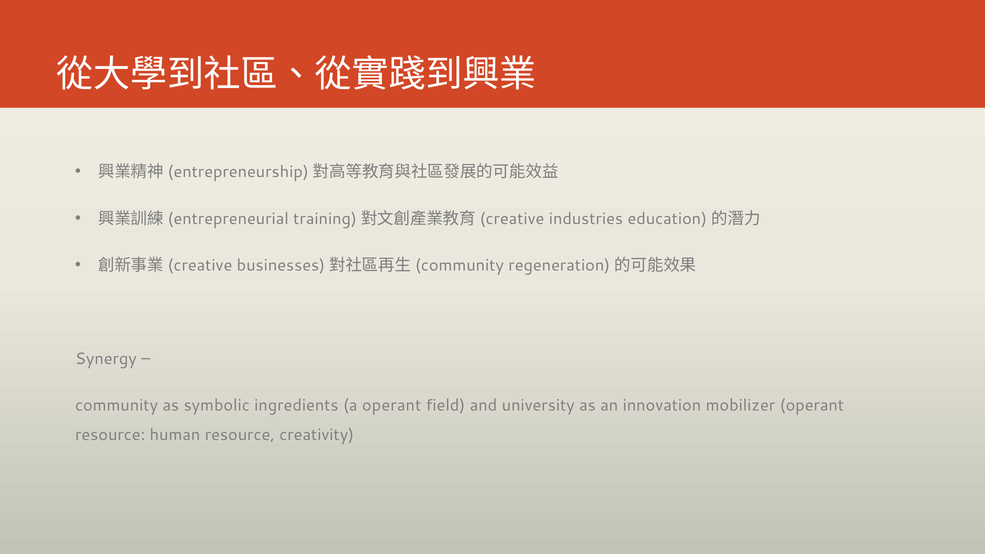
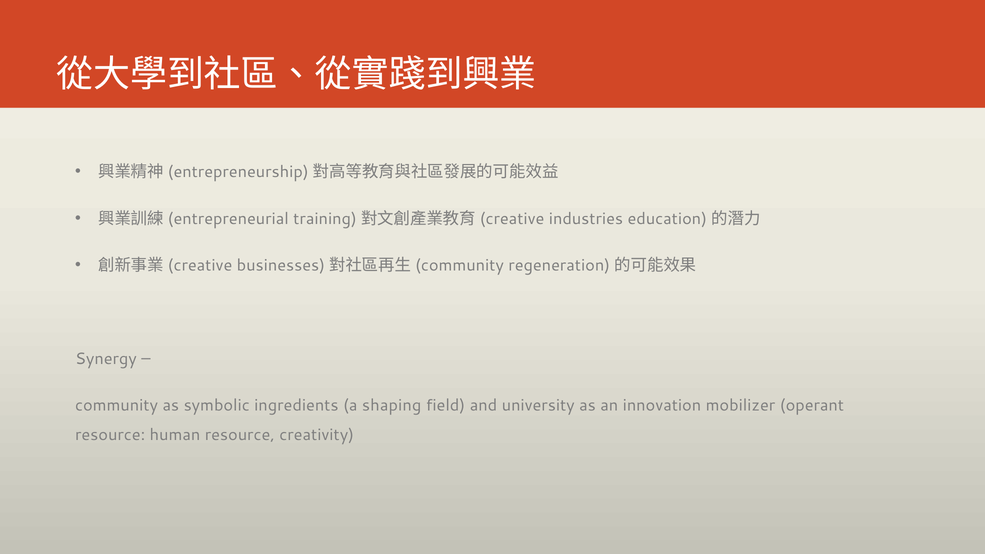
a operant: operant -> shaping
